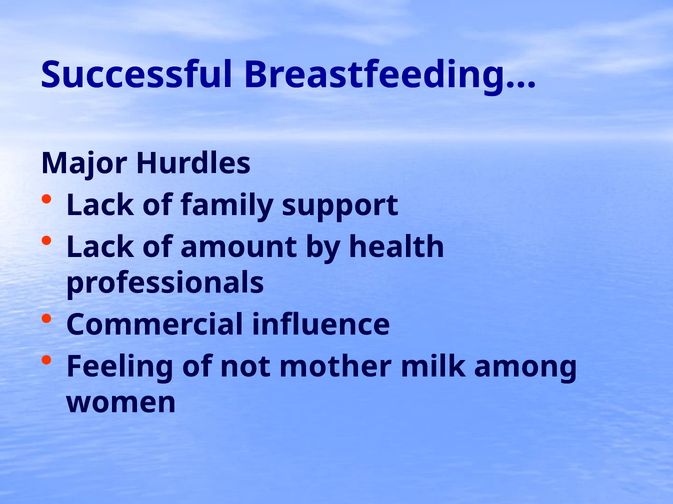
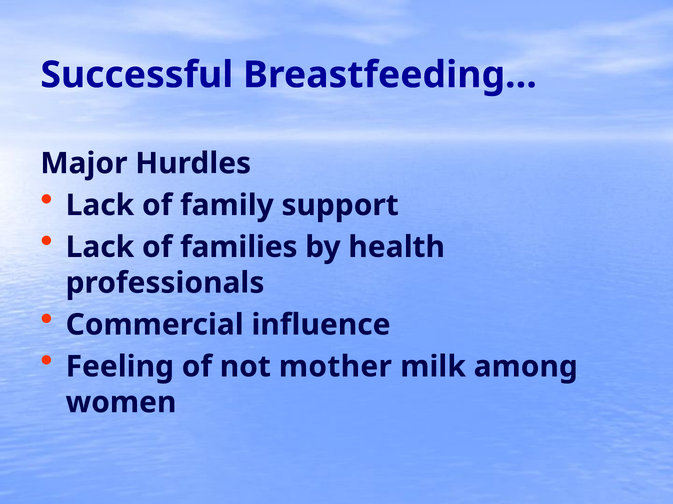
amount: amount -> families
